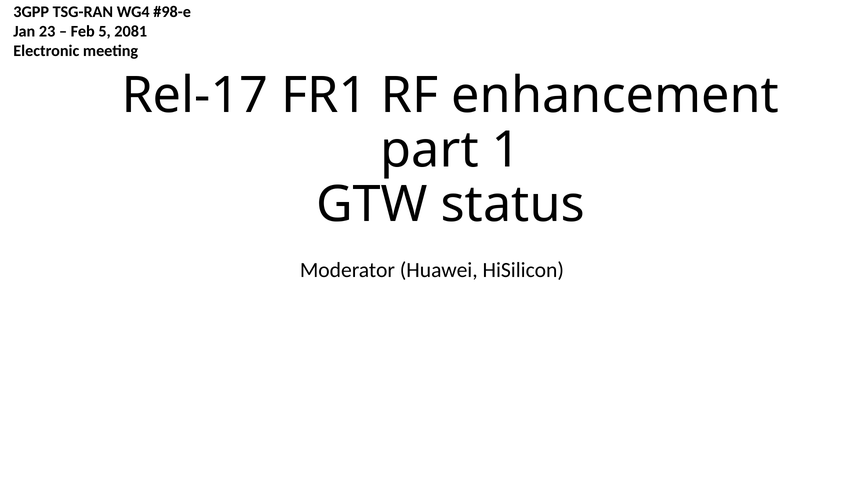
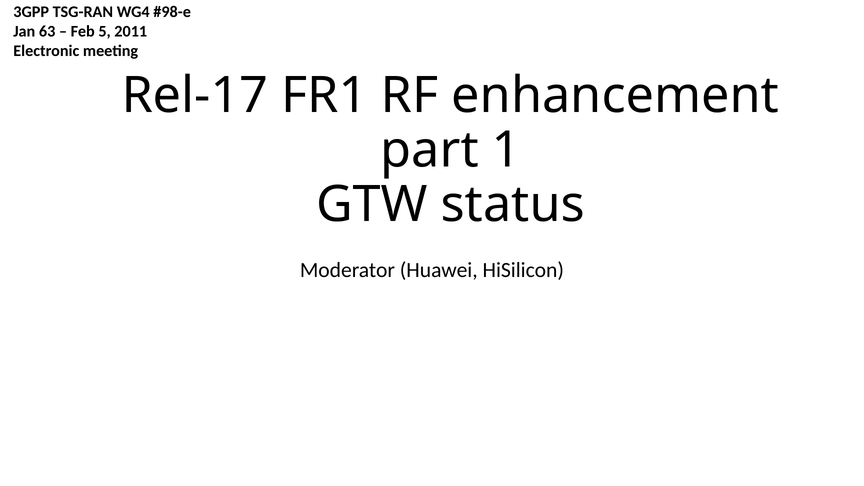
23: 23 -> 63
2081: 2081 -> 2011
